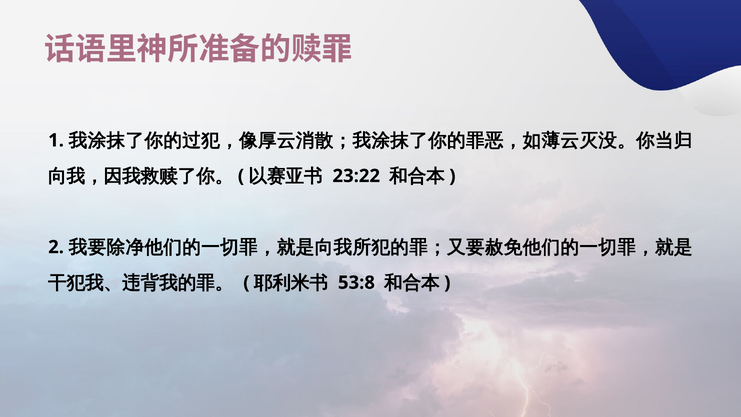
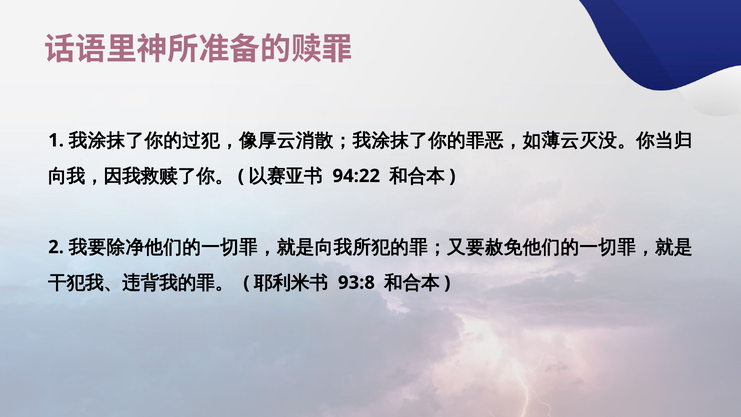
23:22: 23:22 -> 94:22
53:8: 53:8 -> 93:8
